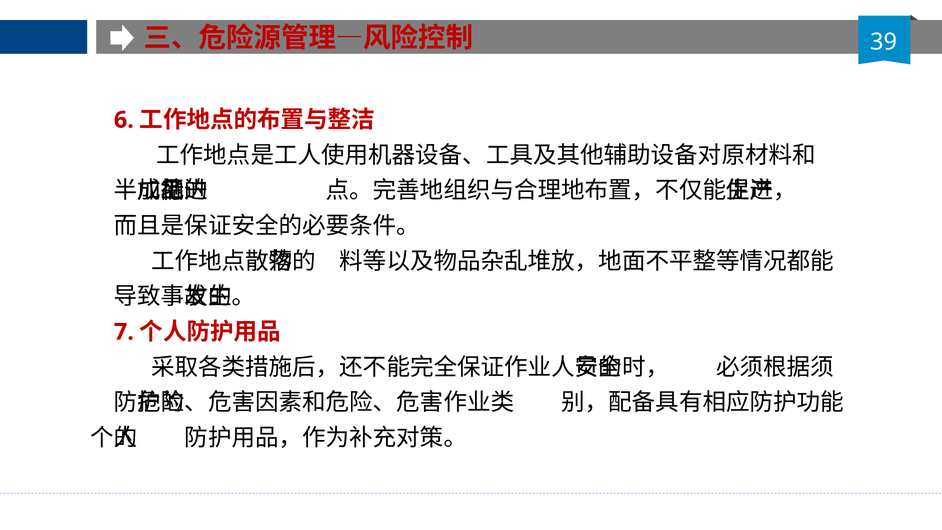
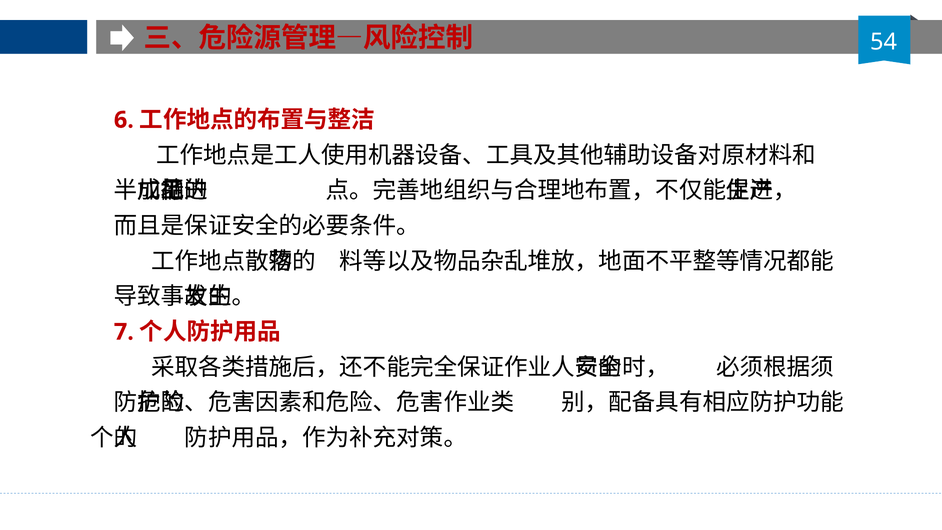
39: 39 -> 54
